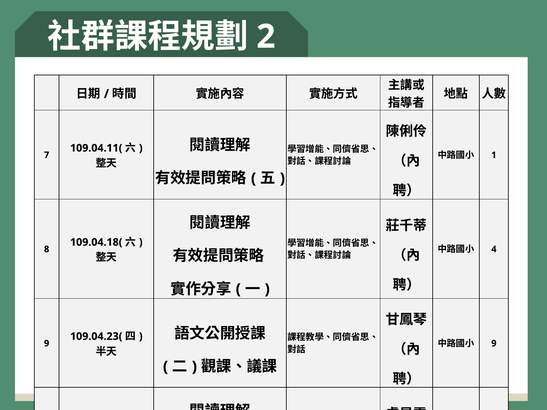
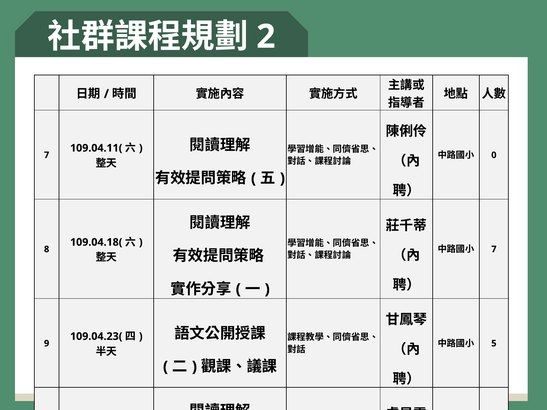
1: 1 -> 0
4 at (494, 249): 4 -> 7
9 at (494, 344): 9 -> 5
